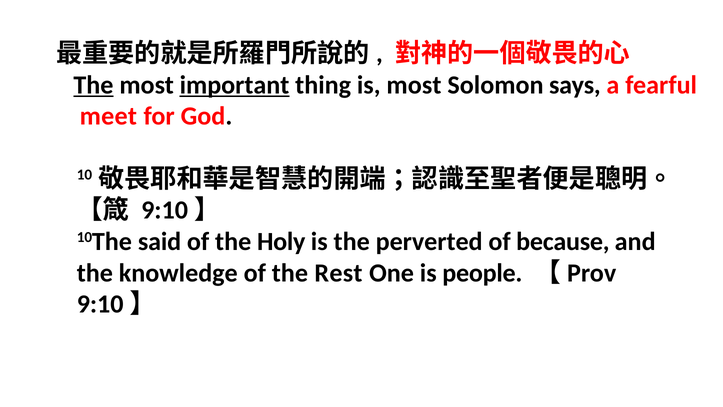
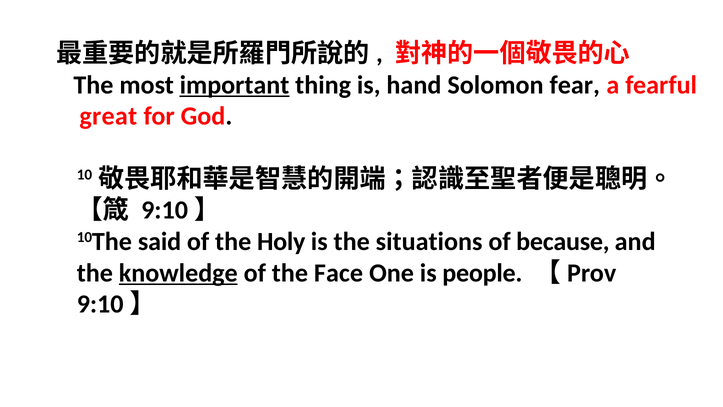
The at (93, 85) underline: present -> none
is most: most -> hand
says: says -> fear
meet: meet -> great
perverted: perverted -> situations
knowledge underline: none -> present
Rest: Rest -> Face
